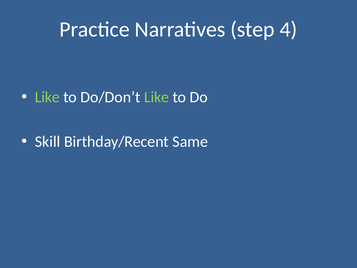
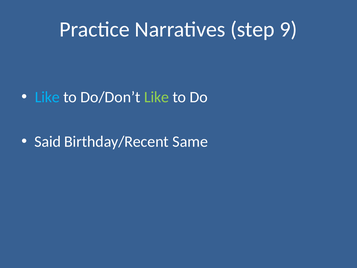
4: 4 -> 9
Like at (47, 97) colour: light green -> light blue
Skill: Skill -> Said
